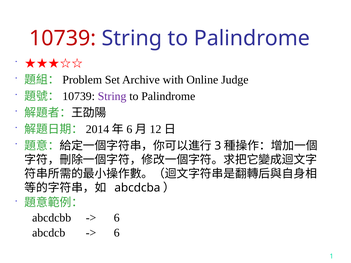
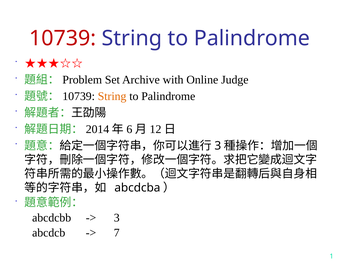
String at (112, 96) colour: purple -> orange
6 at (117, 218): 6 -> 3
6 at (117, 233): 6 -> 7
